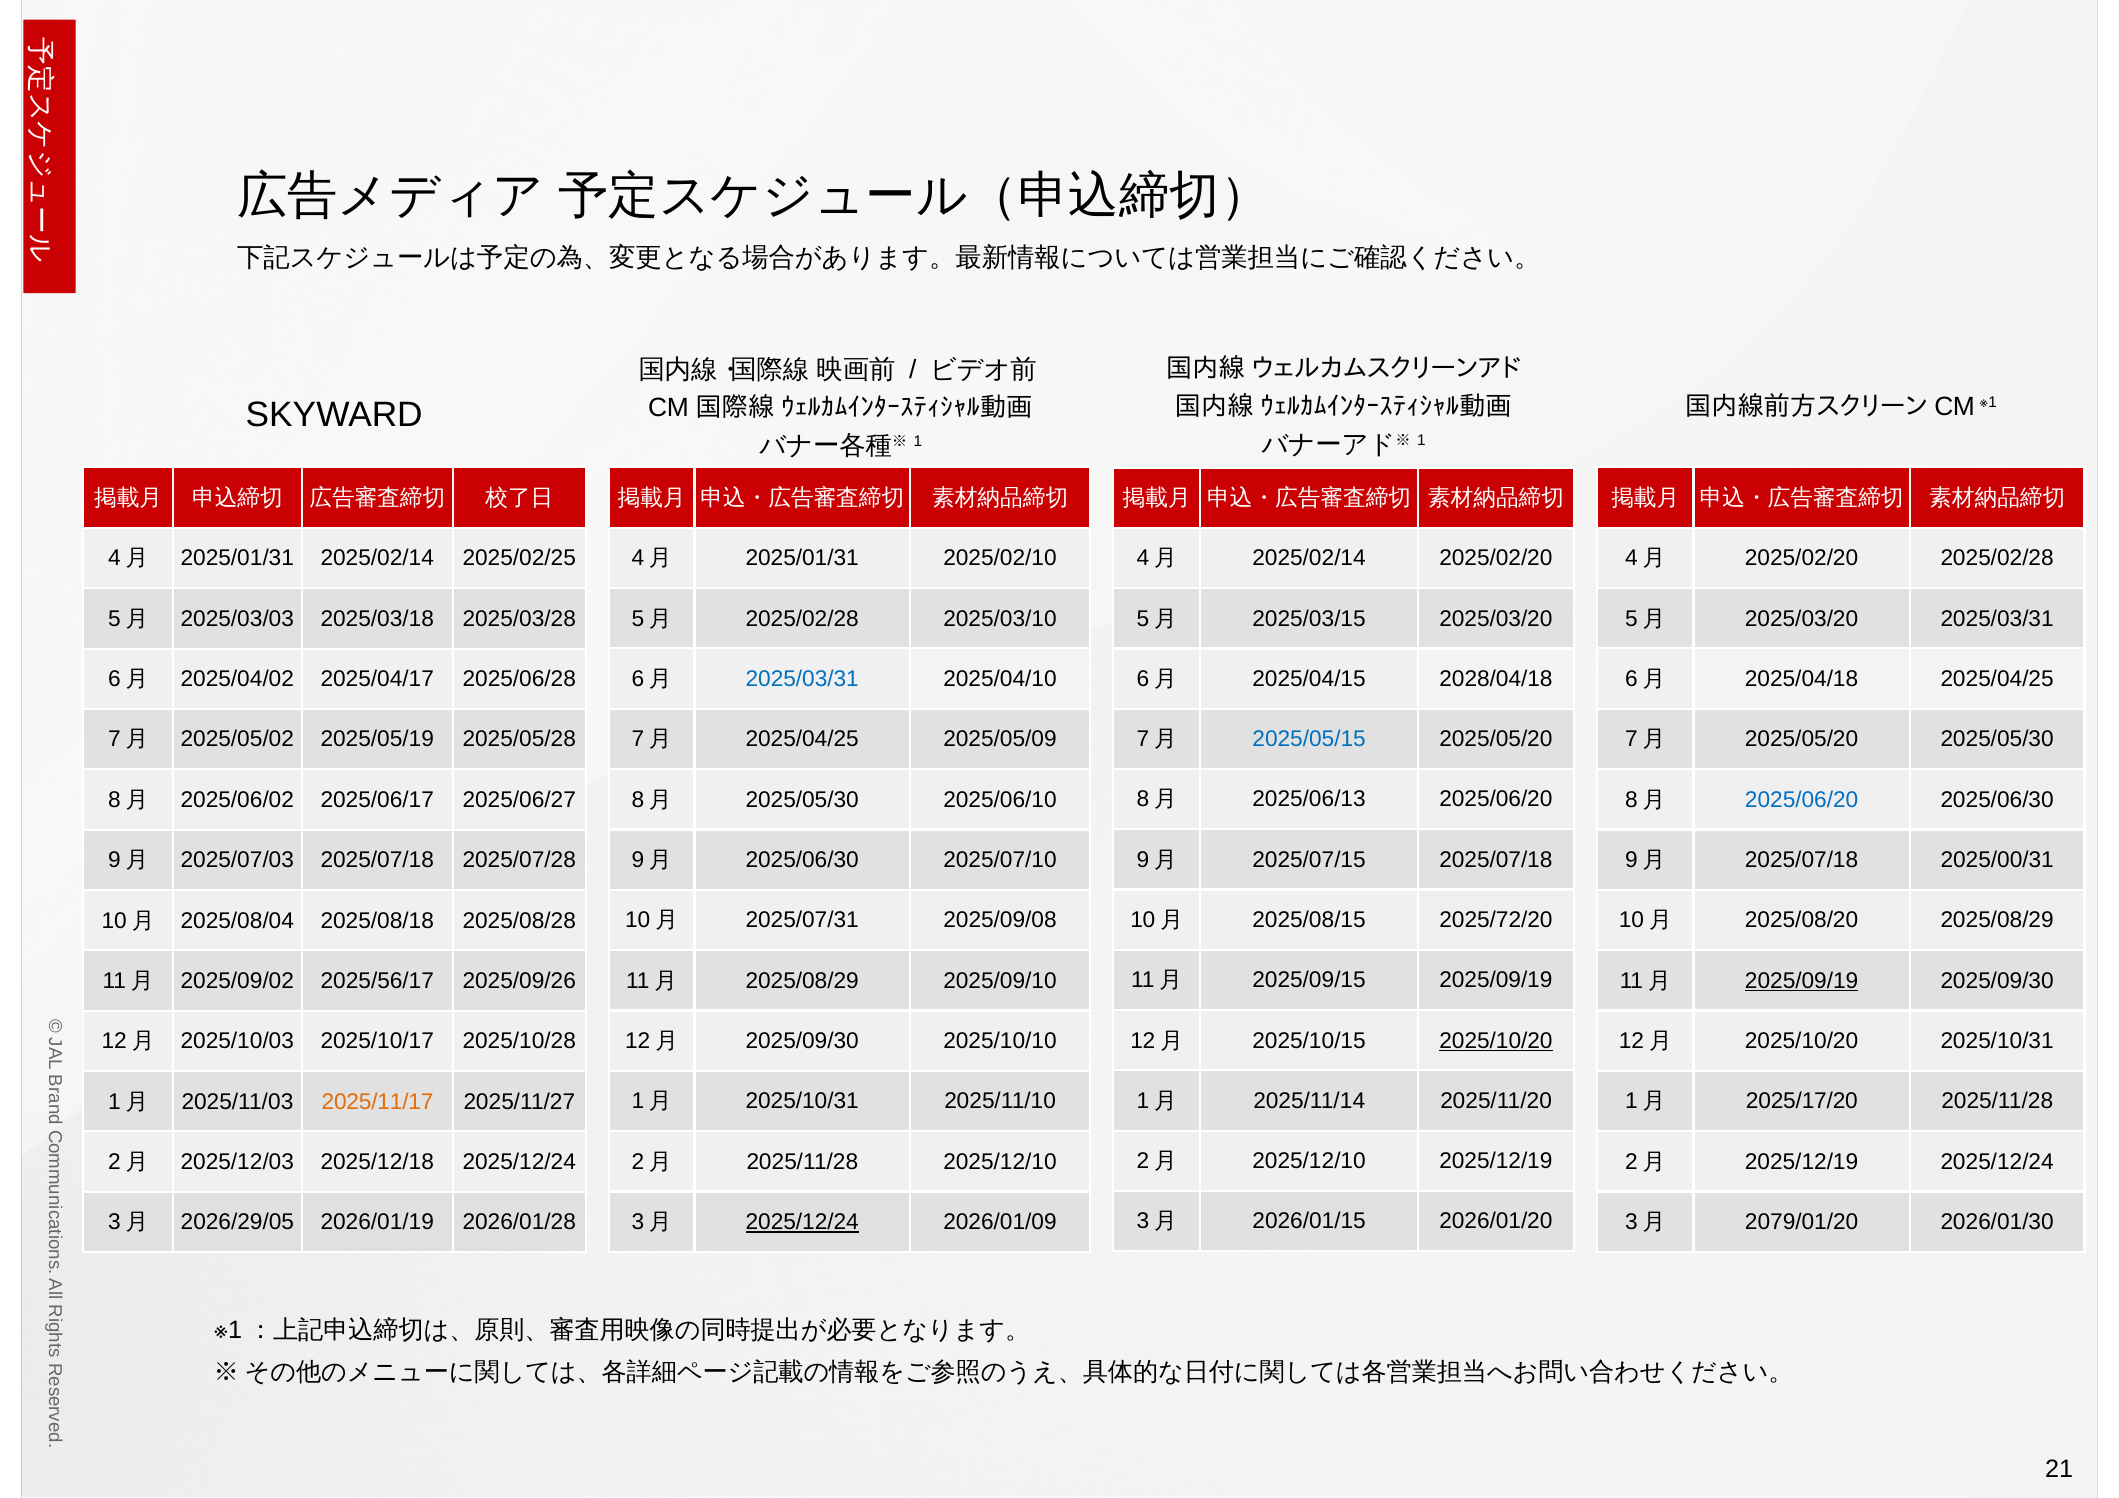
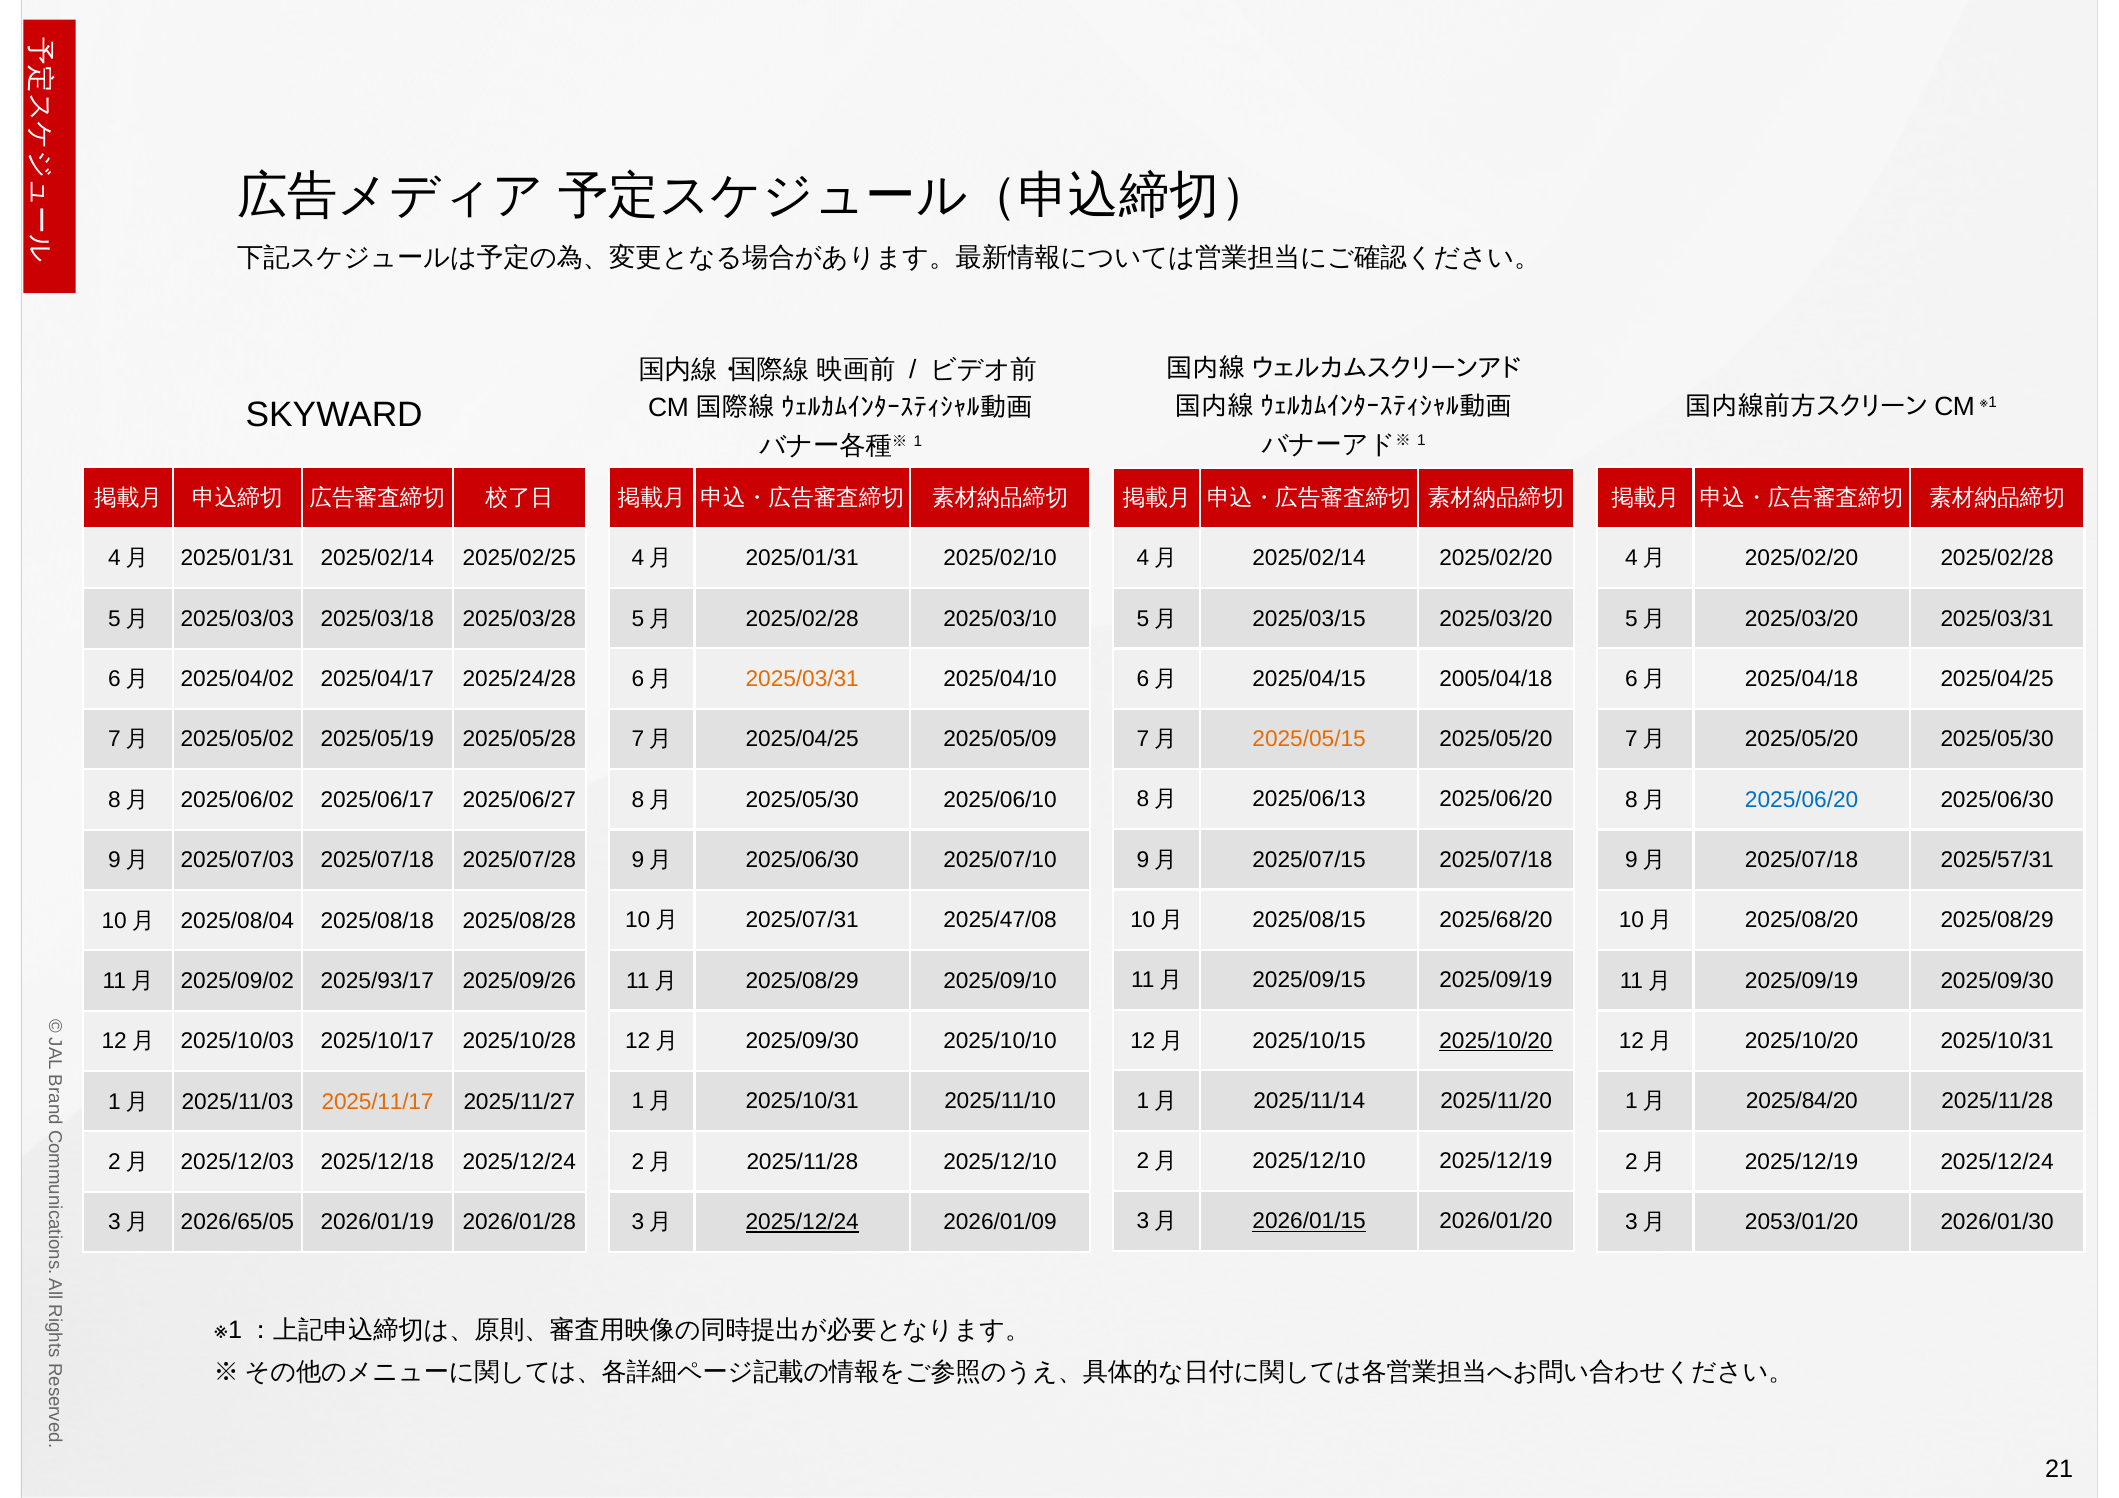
2025/03/31 at (802, 679) colour: blue -> orange
2028/04/18: 2028/04/18 -> 2005/04/18
2025/06/28: 2025/06/28 -> 2025/24/28
2025/05/15 colour: blue -> orange
2025/00/31: 2025/00/31 -> 2025/57/31
2025/72/20: 2025/72/20 -> 2025/68/20
2025/09/08: 2025/09/08 -> 2025/47/08
2025/09/19 at (1802, 981) underline: present -> none
2025/56/17: 2025/56/17 -> 2025/93/17
2025/17/20: 2025/17/20 -> 2025/84/20
2026/01/15 underline: none -> present
2079/01/20: 2079/01/20 -> 2053/01/20
2026/29/05: 2026/29/05 -> 2026/65/05
